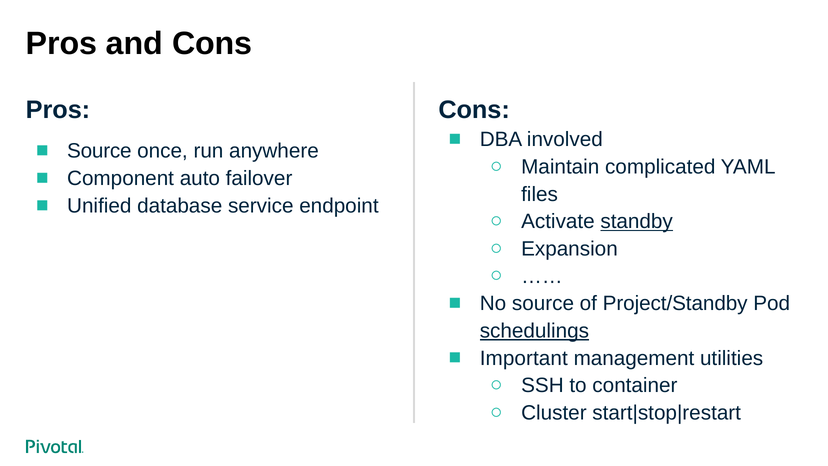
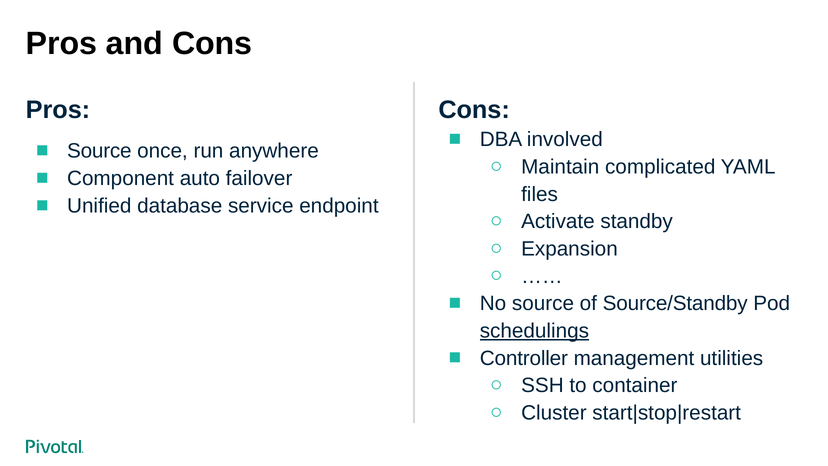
standby underline: present -> none
Project/Standby: Project/Standby -> Source/Standby
Important: Important -> Controller
